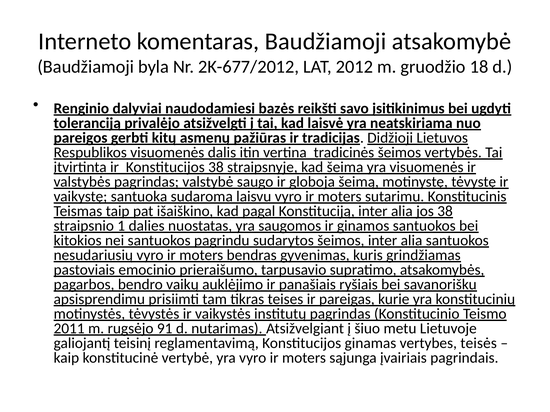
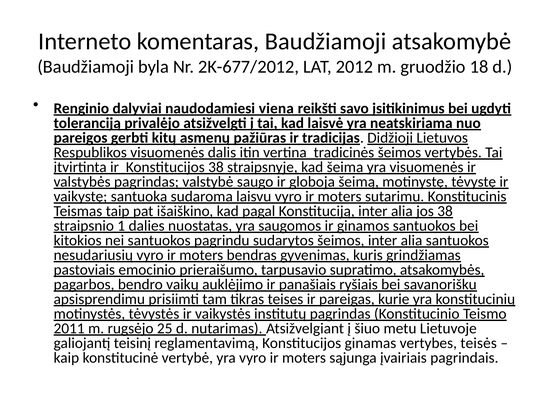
bazės: bazės -> viena
91: 91 -> 25
